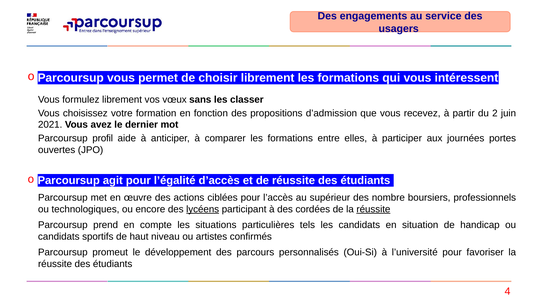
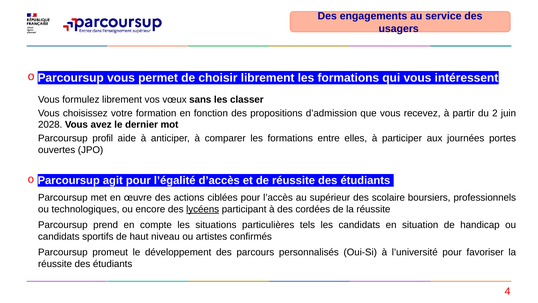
2021: 2021 -> 2028
nombre: nombre -> scolaire
réussite at (373, 209) underline: present -> none
